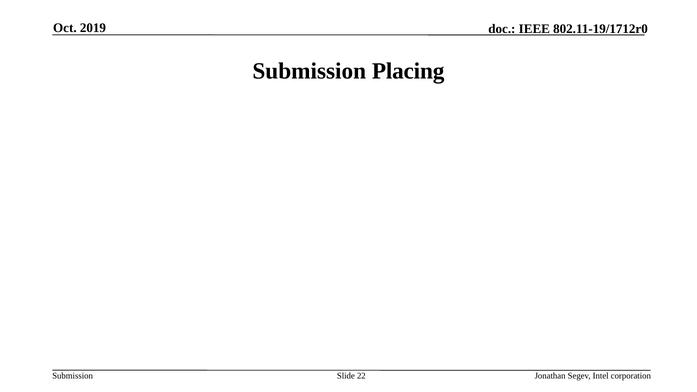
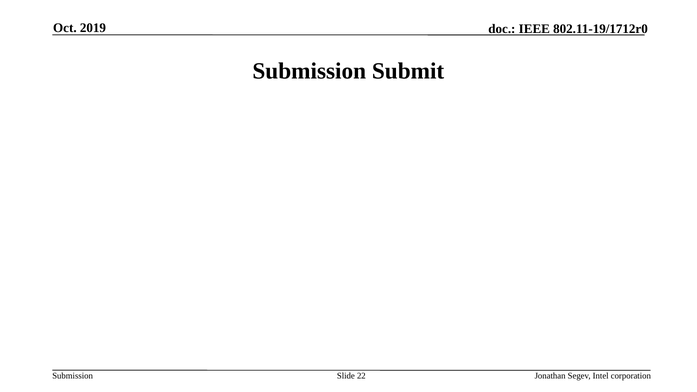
Placing: Placing -> Submit
